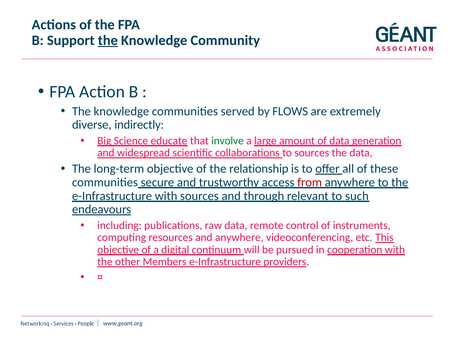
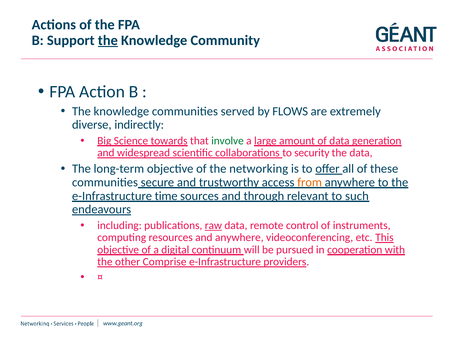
educate: educate -> towards
to sources: sources -> security
relationship: relationship -> networking
from colour: red -> orange
e-Infrastructure with: with -> time
raw underline: none -> present
Members: Members -> Comprise
